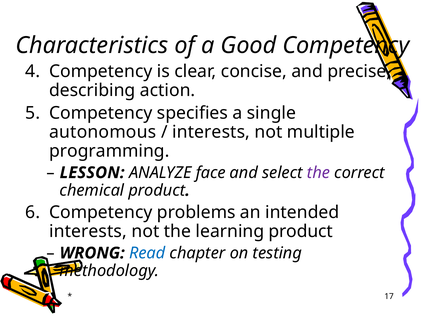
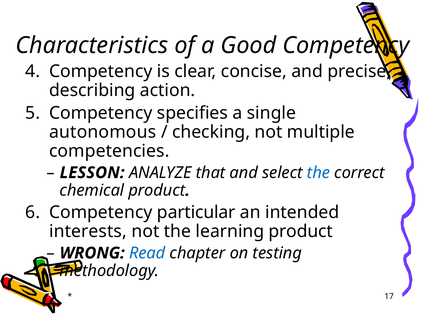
interests at (211, 132): interests -> checking
programming: programming -> competencies
face: face -> that
the at (318, 172) colour: purple -> blue
problems: problems -> particular
